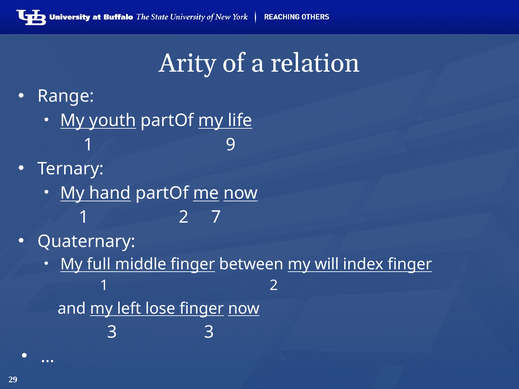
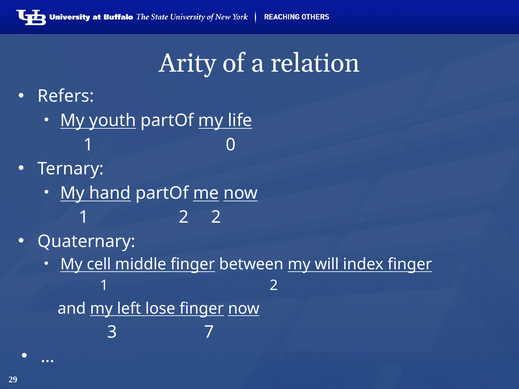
Range: Range -> Refers
9: 9 -> 0
2 7: 7 -> 2
full: full -> cell
3 3: 3 -> 7
